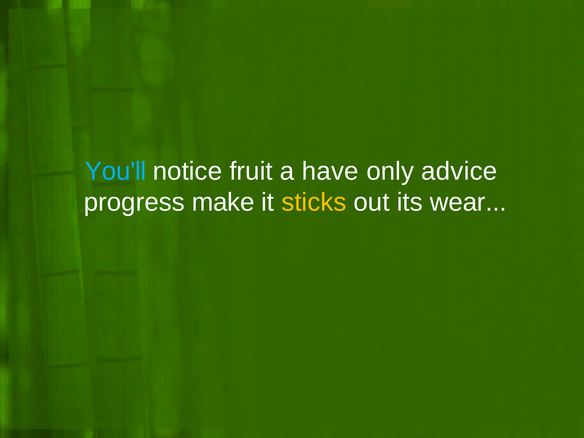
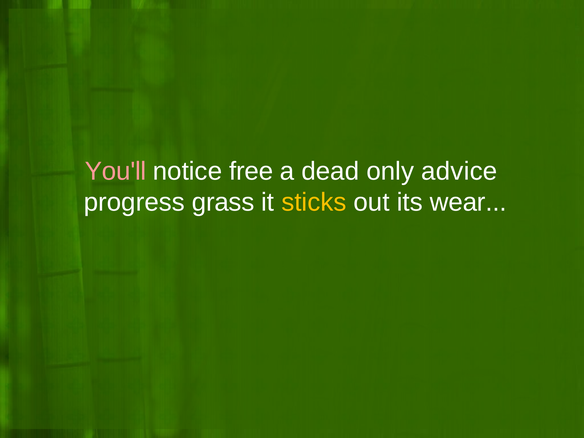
You'll colour: light blue -> pink
fruit: fruit -> free
have: have -> dead
make: make -> grass
